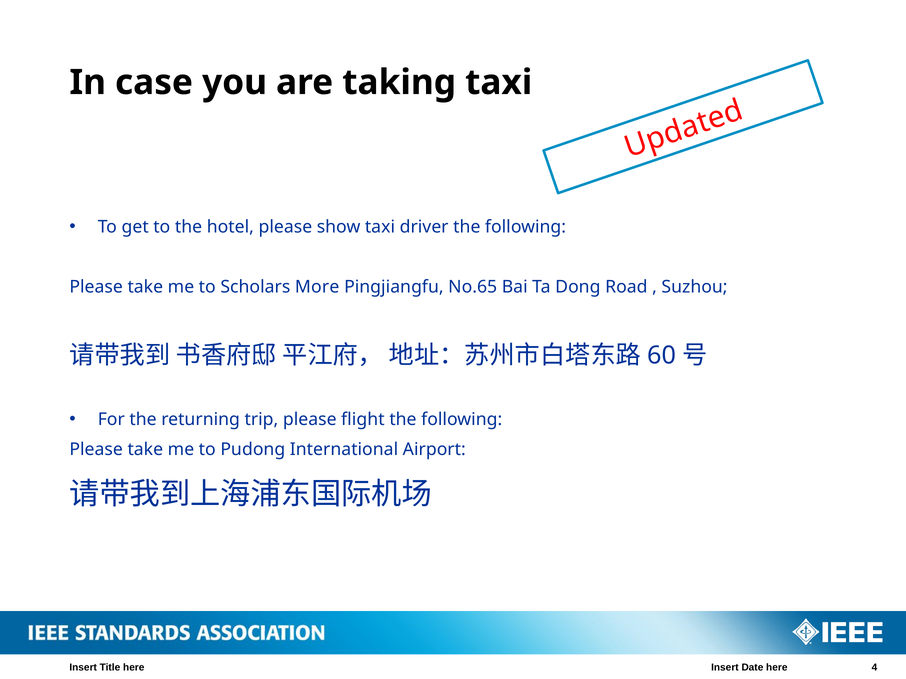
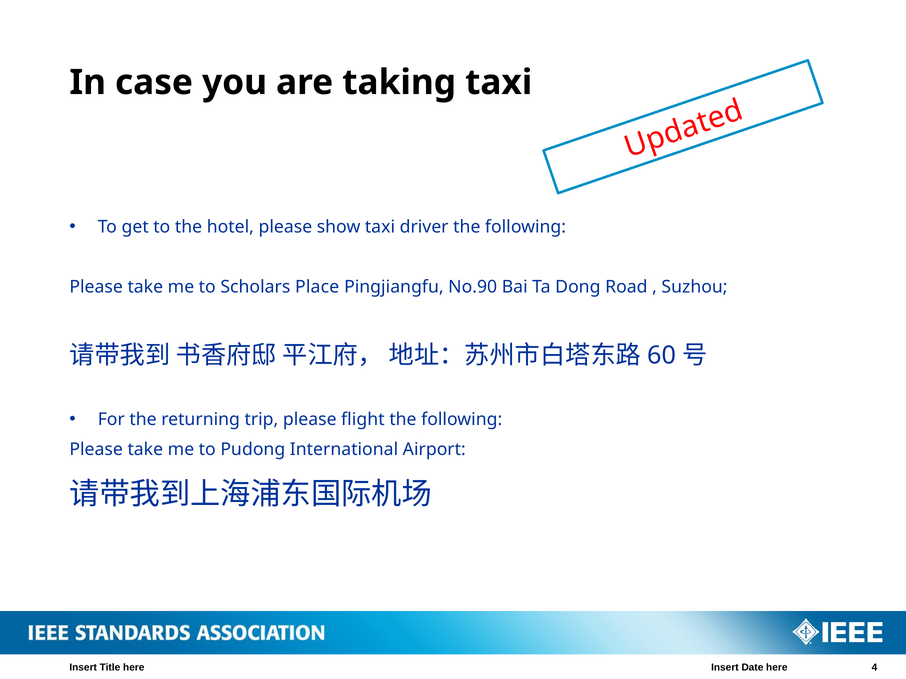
More: More -> Place
No.65: No.65 -> No.90
